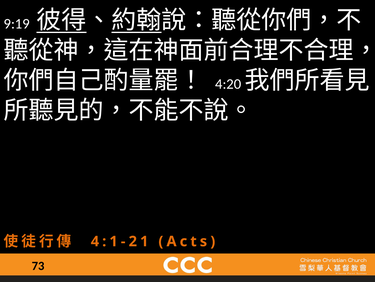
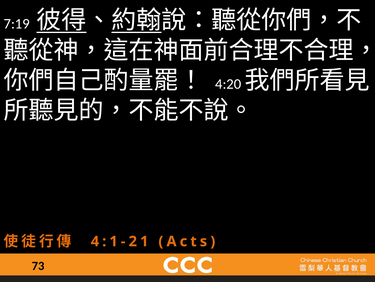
9:19: 9:19 -> 7:19
